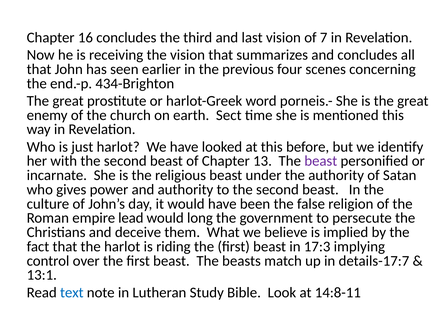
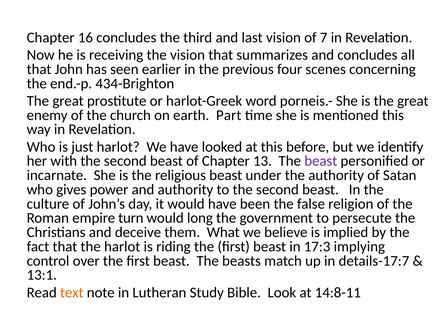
Sect: Sect -> Part
lead: lead -> turn
text colour: blue -> orange
